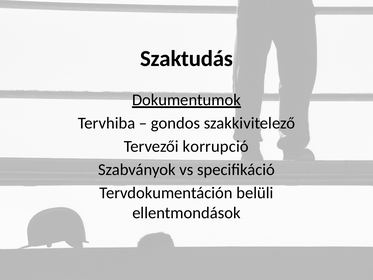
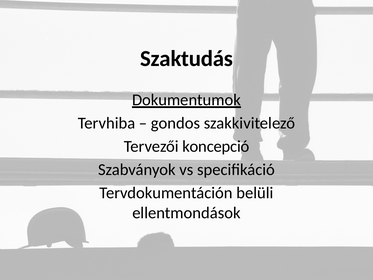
korrupció: korrupció -> koncepció
